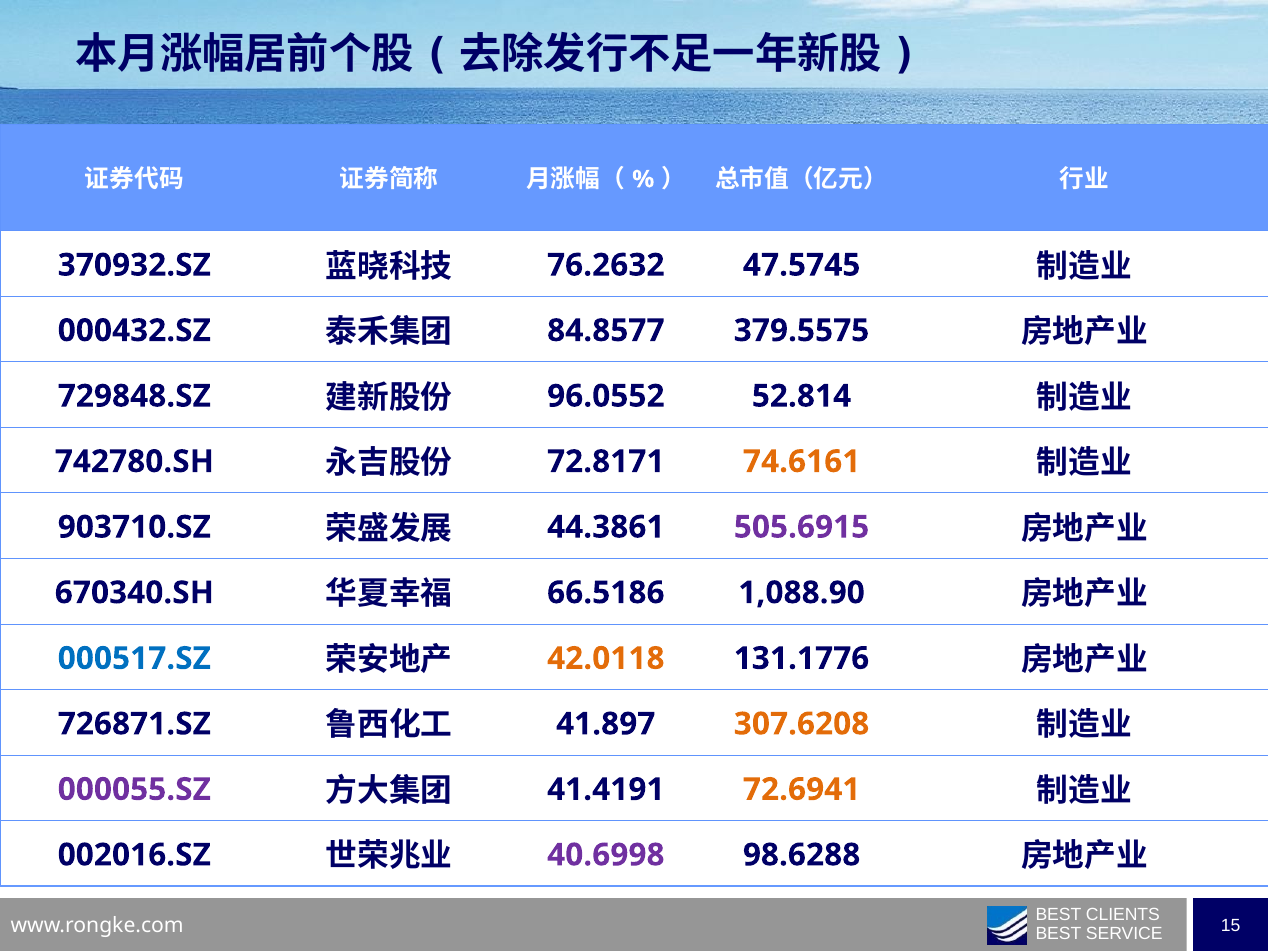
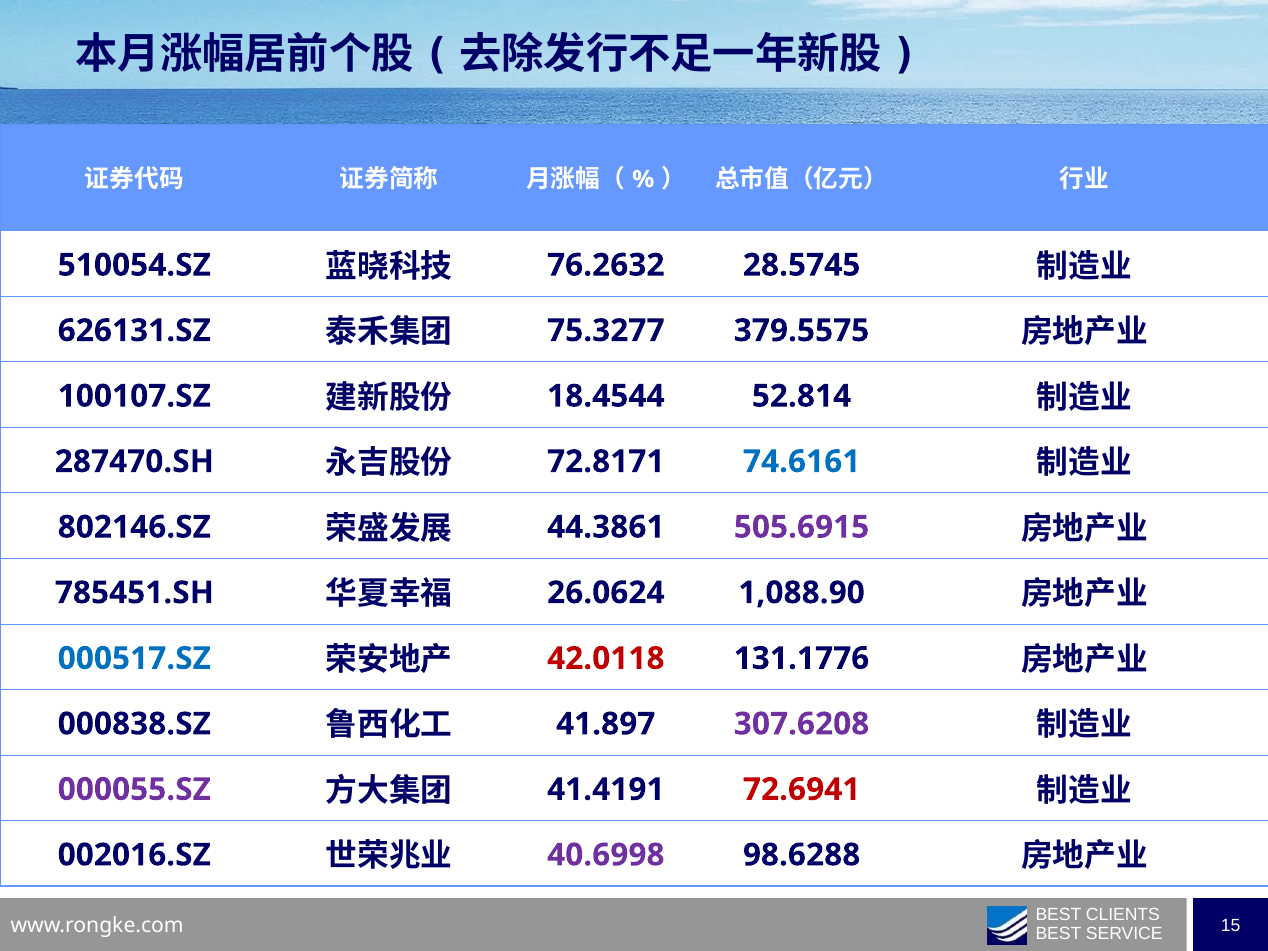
370932.SZ: 370932.SZ -> 510054.SZ
47.5745: 47.5745 -> 28.5745
000432.SZ: 000432.SZ -> 626131.SZ
84.8577: 84.8577 -> 75.3277
729848.SZ: 729848.SZ -> 100107.SZ
96.0552: 96.0552 -> 18.4544
742780.SH: 742780.SH -> 287470.SH
74.6161 colour: orange -> blue
903710.SZ: 903710.SZ -> 802146.SZ
670340.SH: 670340.SH -> 785451.SH
66.5186: 66.5186 -> 26.0624
42.0118 colour: orange -> red
726871.SZ: 726871.SZ -> 000838.SZ
307.6208 colour: orange -> purple
72.6941 colour: orange -> red
